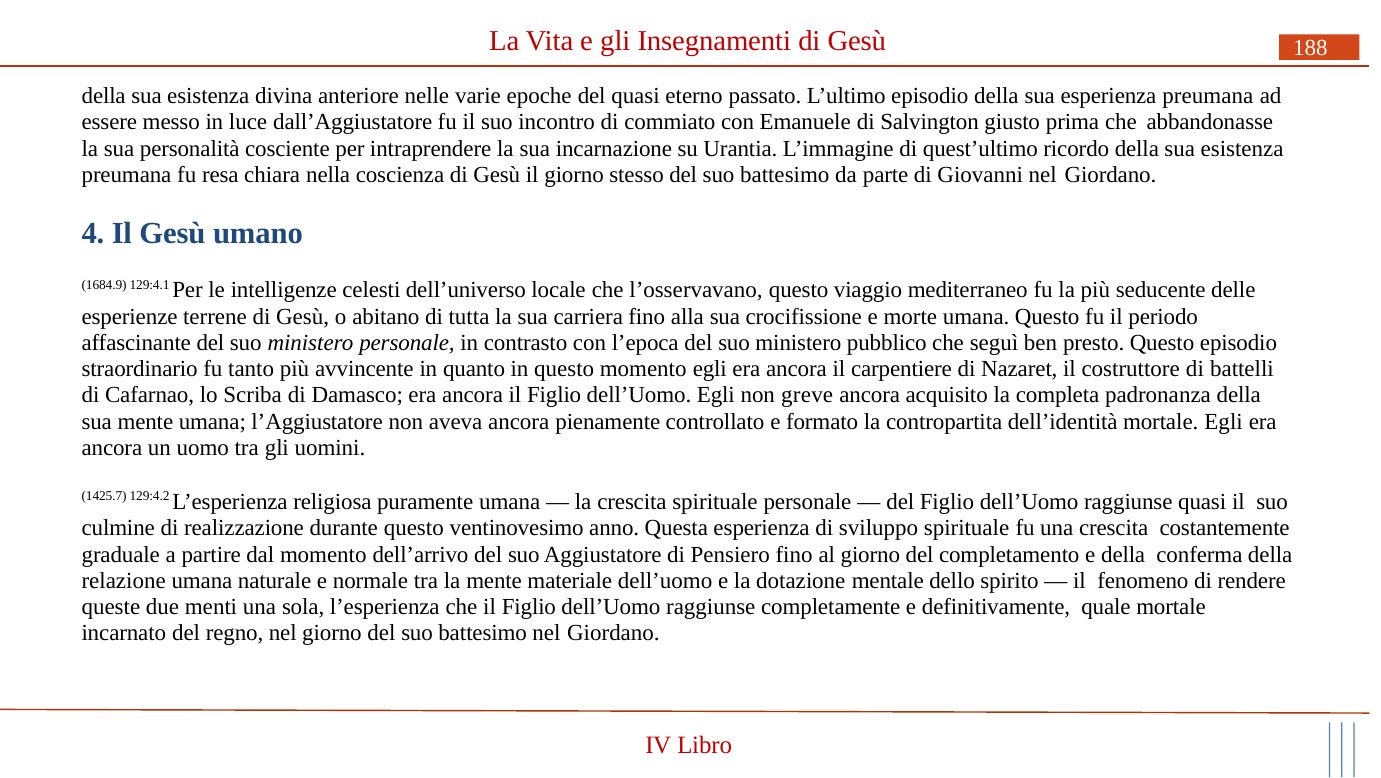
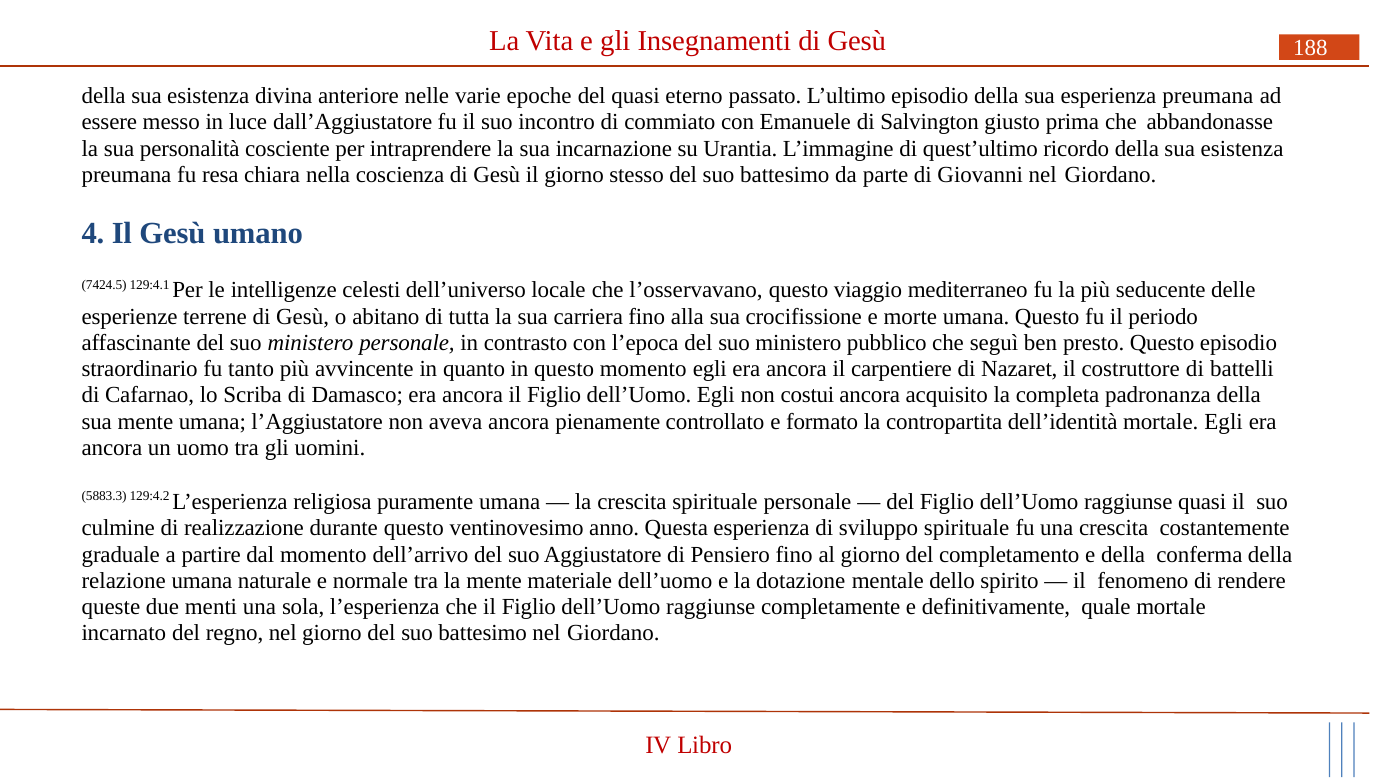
1684.9: 1684.9 -> 7424.5
greve: greve -> costui
1425.7: 1425.7 -> 5883.3
